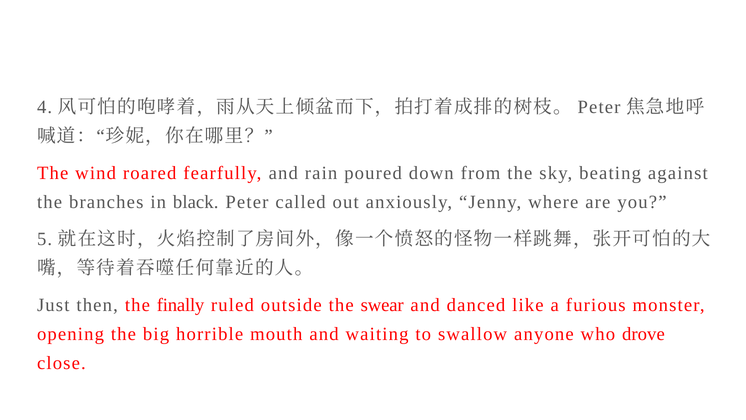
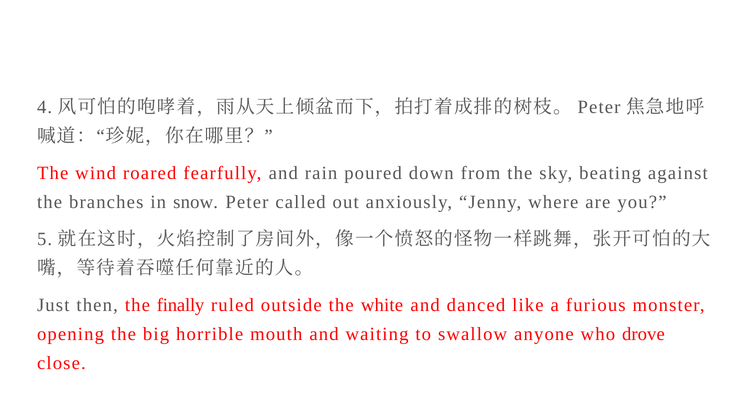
black: black -> snow
swear: swear -> white
